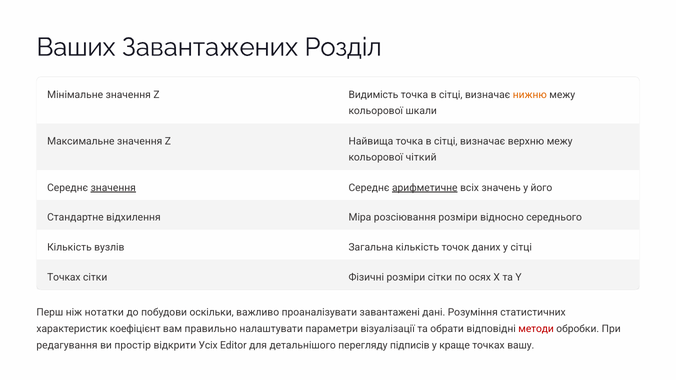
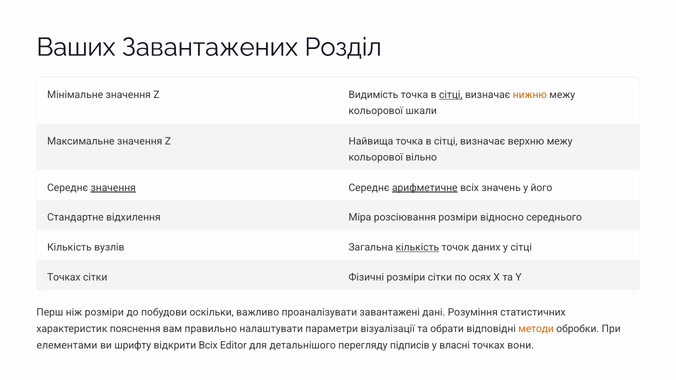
сітці at (451, 95) underline: none -> present
чіткий: чіткий -> вільно
кількість at (417, 247) underline: none -> present
ніж нотатки: нотатки -> розміри
коефіцієнт: коефіцієнт -> пояснення
методи colour: red -> orange
редагування: редагування -> елементами
простір: простір -> шрифту
відкрити Усіх: Усіх -> Всіх
краще: краще -> власні
вашу: вашу -> вони
